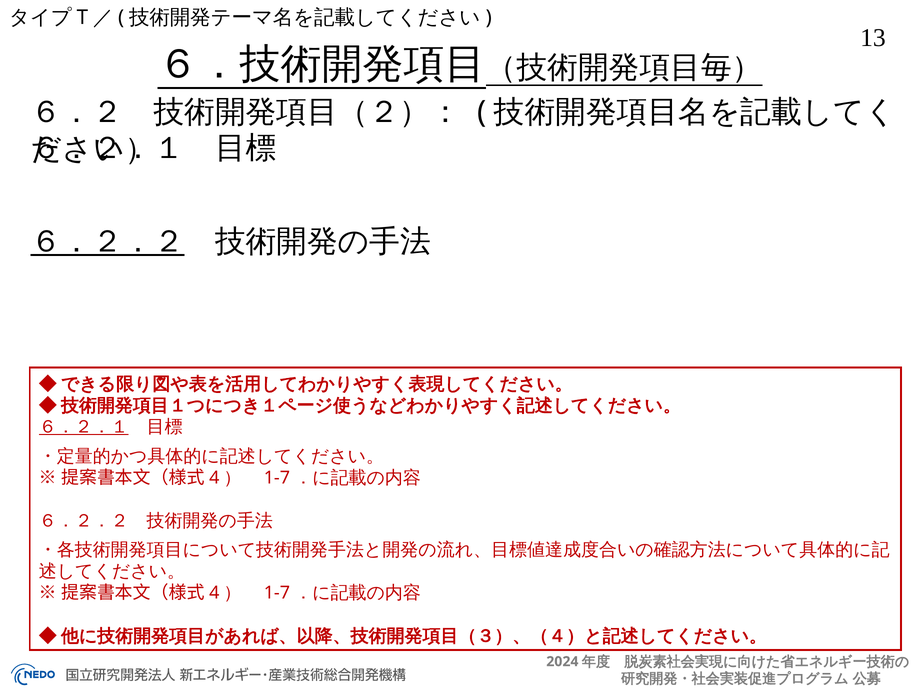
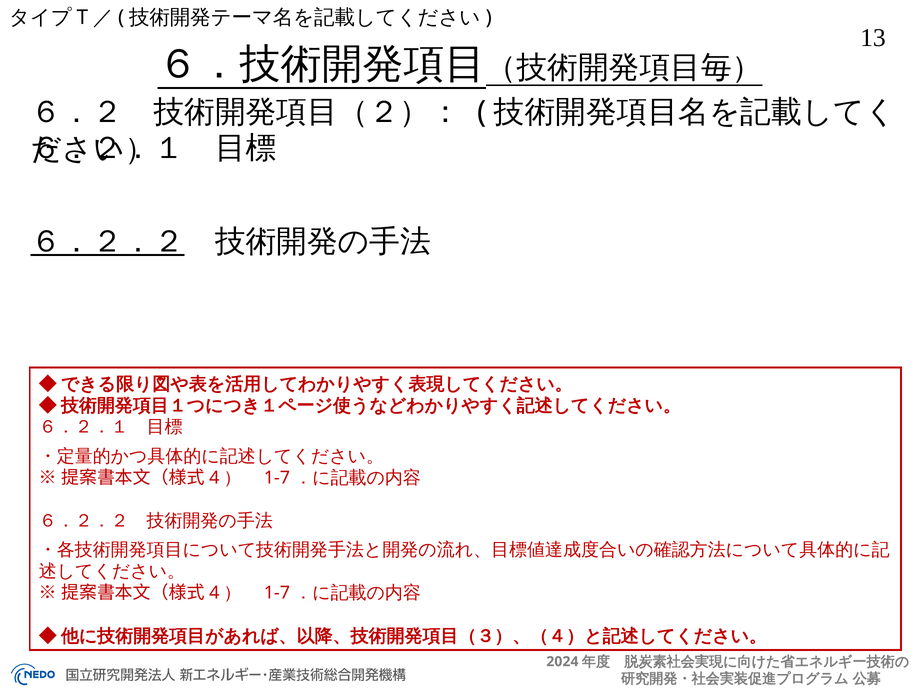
６．２．１ at (84, 427) underline: present -> none
